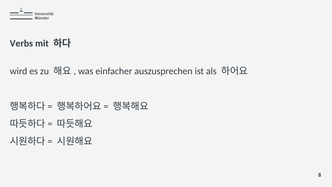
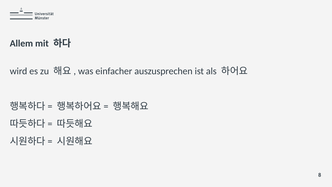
Verbs: Verbs -> Allem
